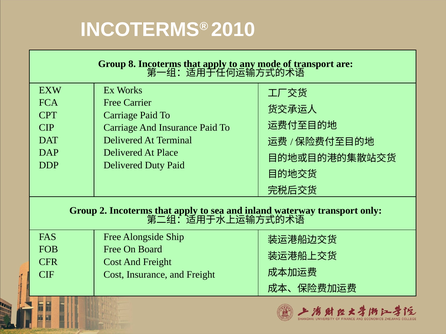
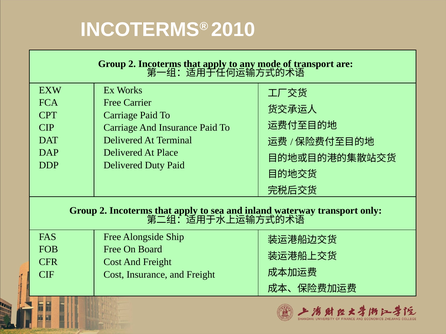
8 at (132, 64): 8 -> 2
